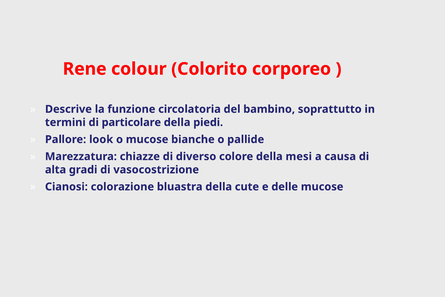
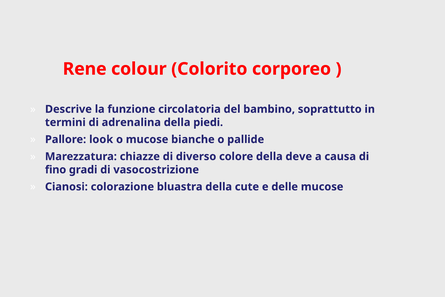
particolare: particolare -> adrenalina
mesi: mesi -> deve
alta: alta -> fino
